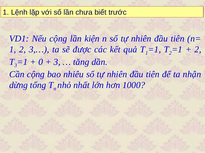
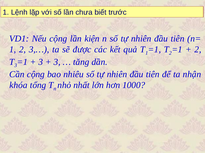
0 at (41, 62): 0 -> 3
dừng: dừng -> khóa
